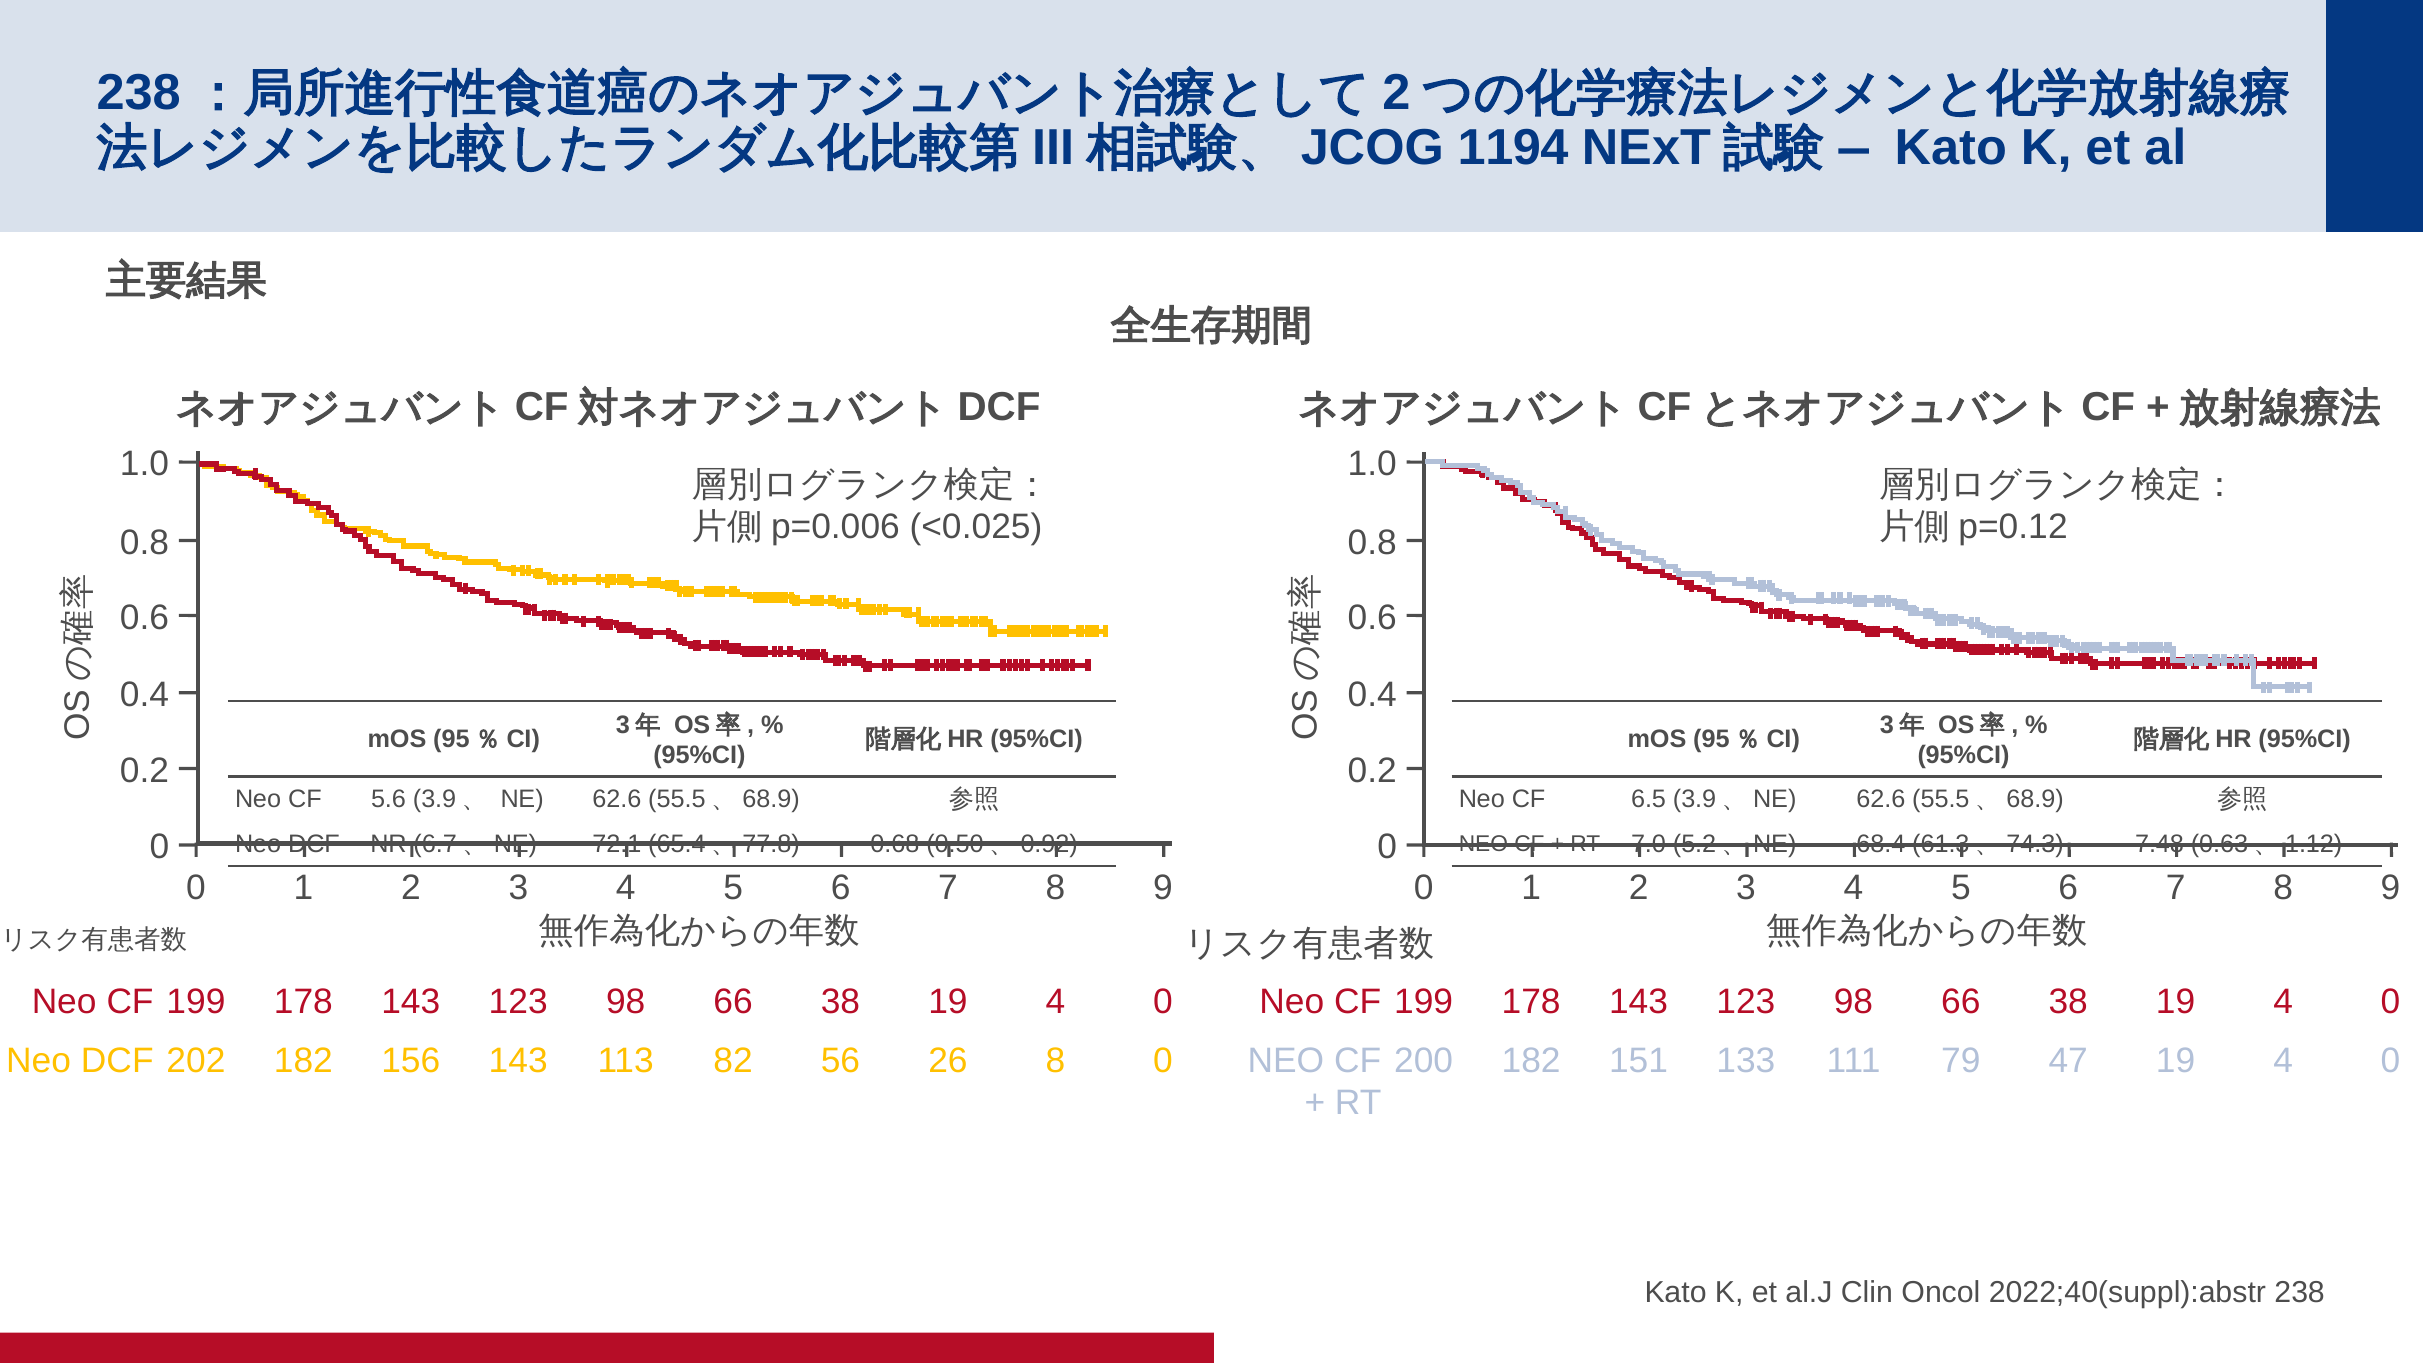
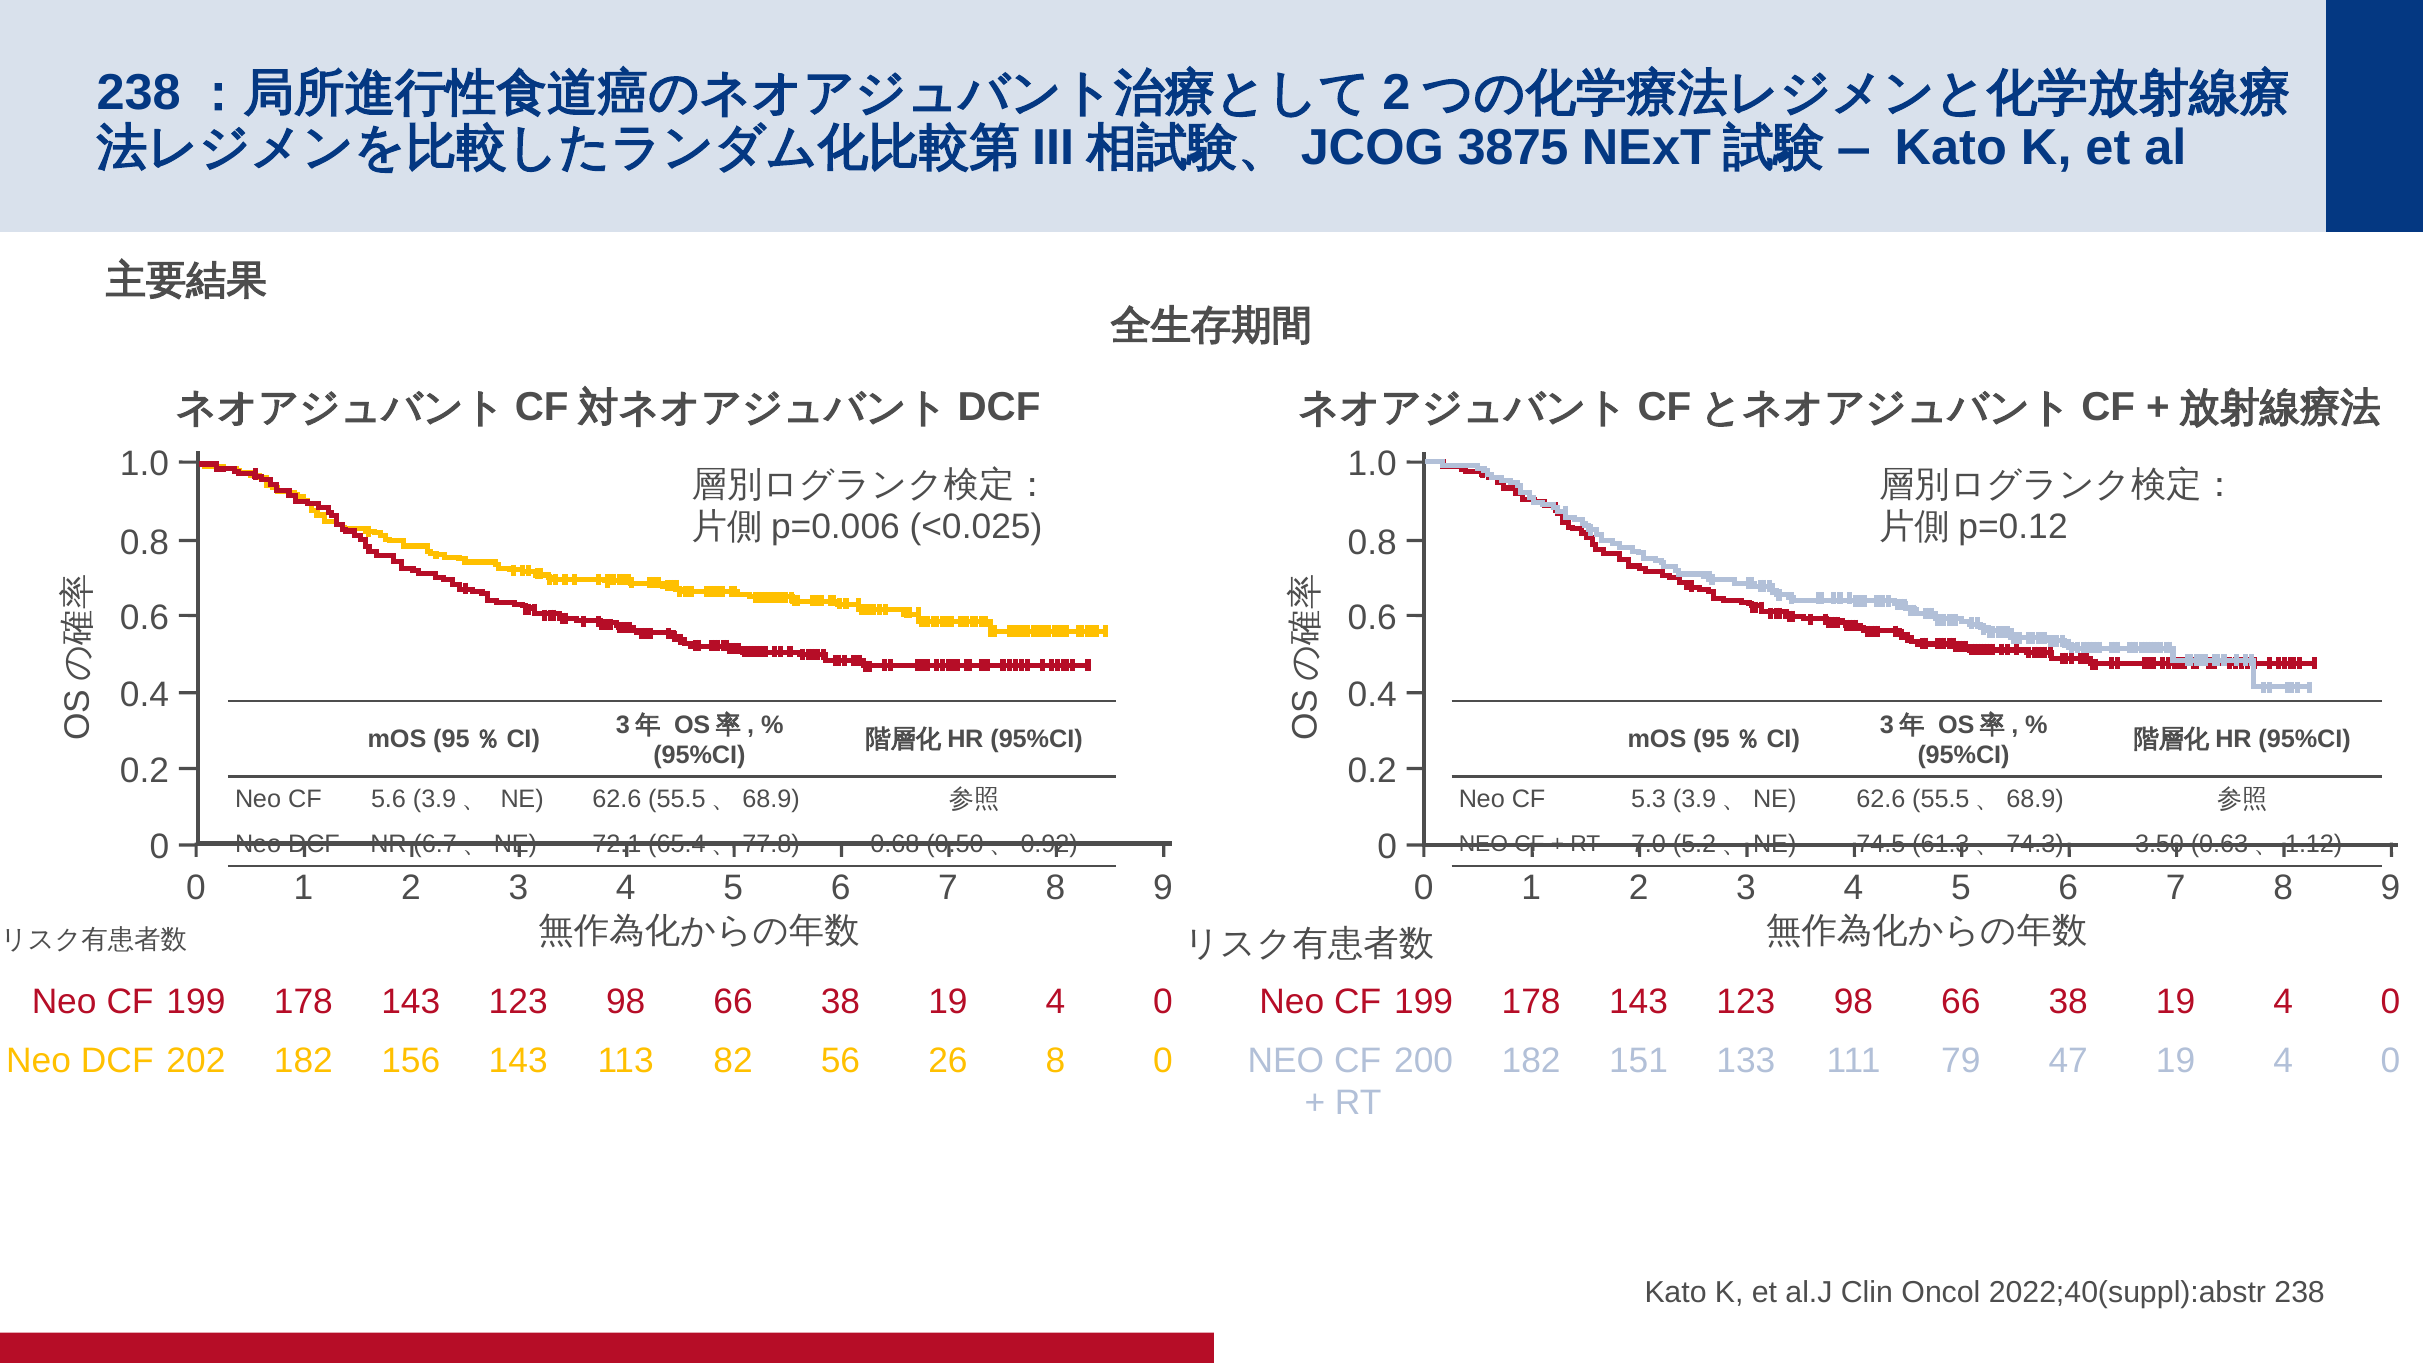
1194: 1194 -> 3875
6.5: 6.5 -> 5.3
68.4: 68.4 -> 74.5
7.48: 7.48 -> 3.50
